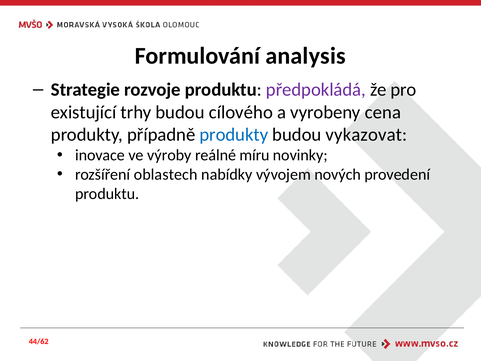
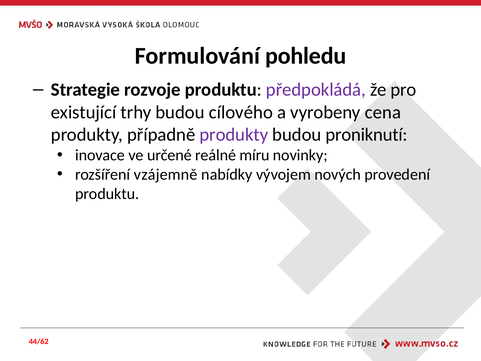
analysis: analysis -> pohledu
produkty at (234, 135) colour: blue -> purple
vykazovat: vykazovat -> proniknutí
výroby: výroby -> určené
oblastech: oblastech -> vzájemně
